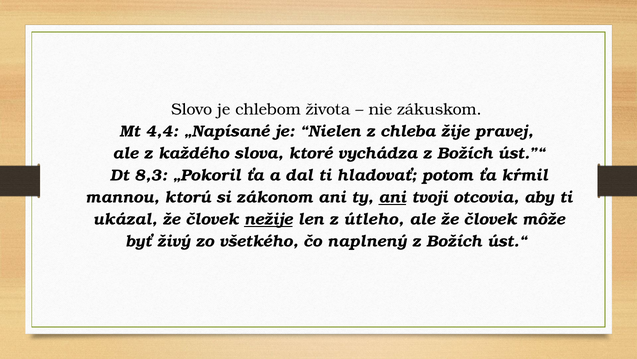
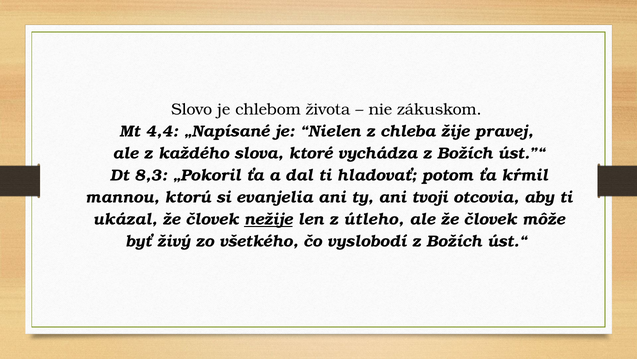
zákonom: zákonom -> evanjelia
ani at (392, 197) underline: present -> none
naplnený: naplnený -> vyslobodí
